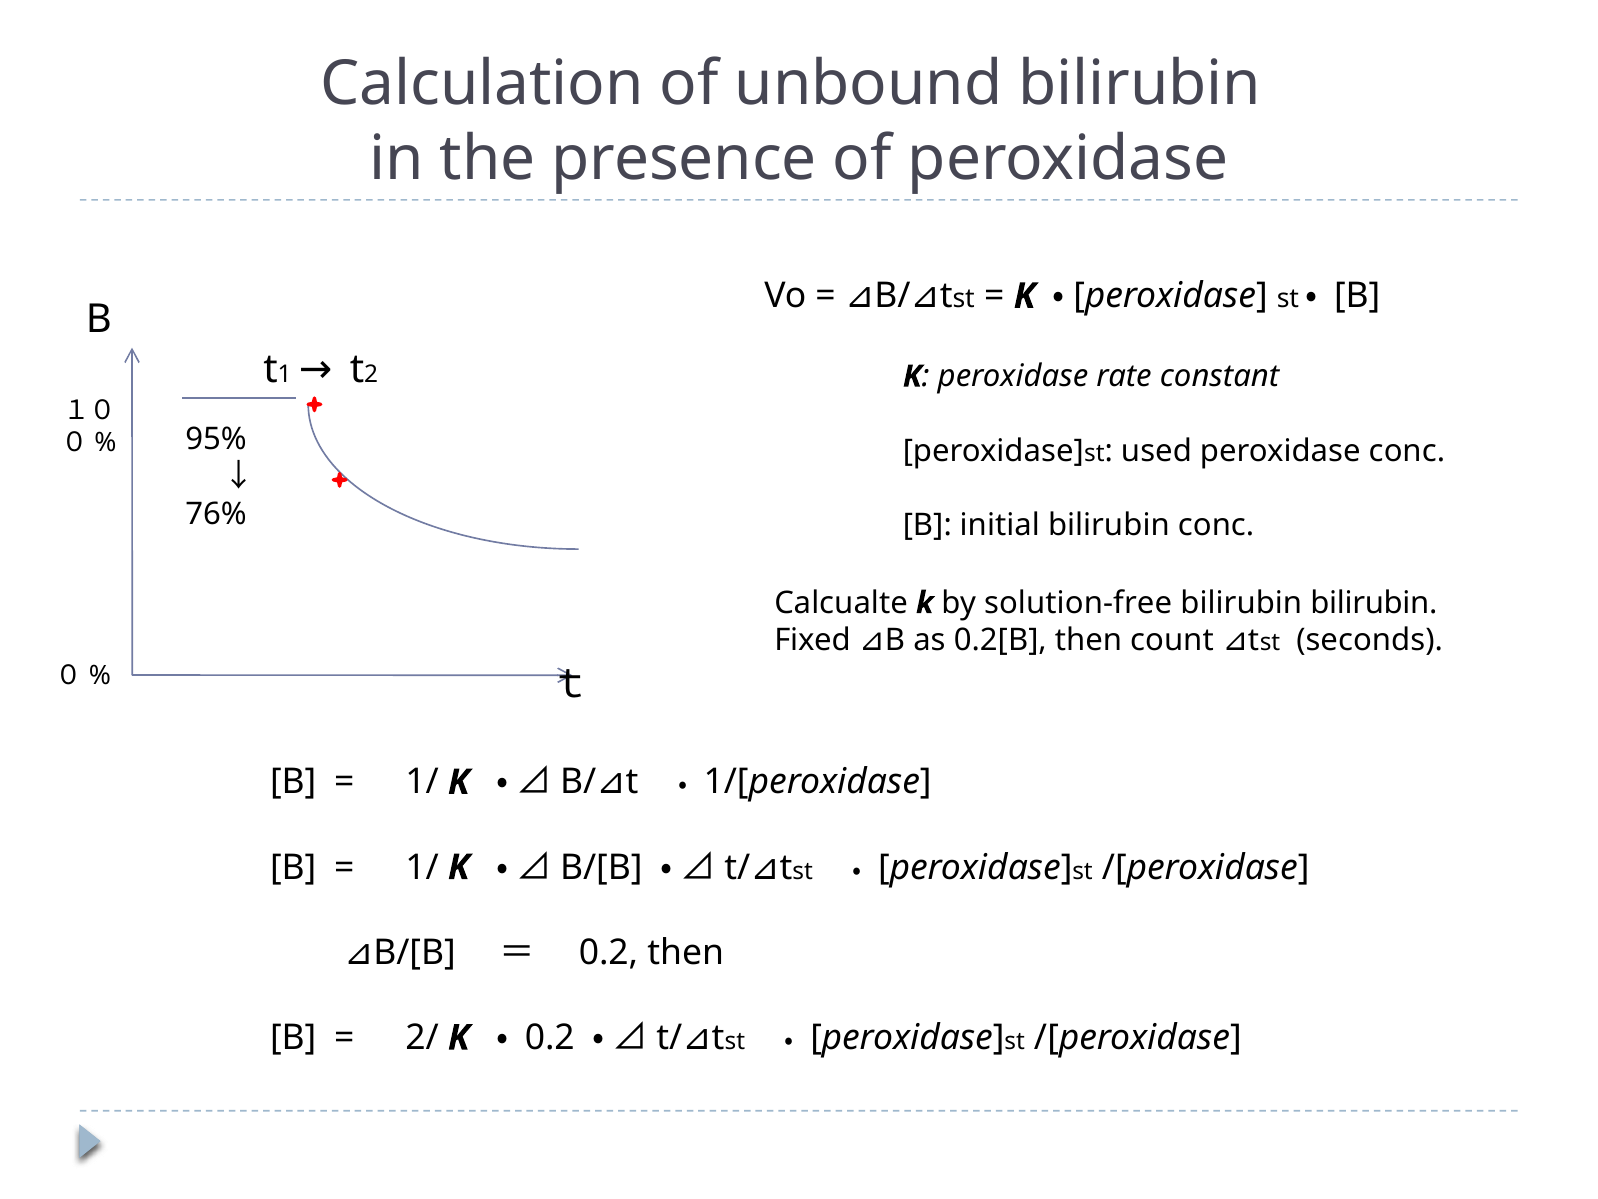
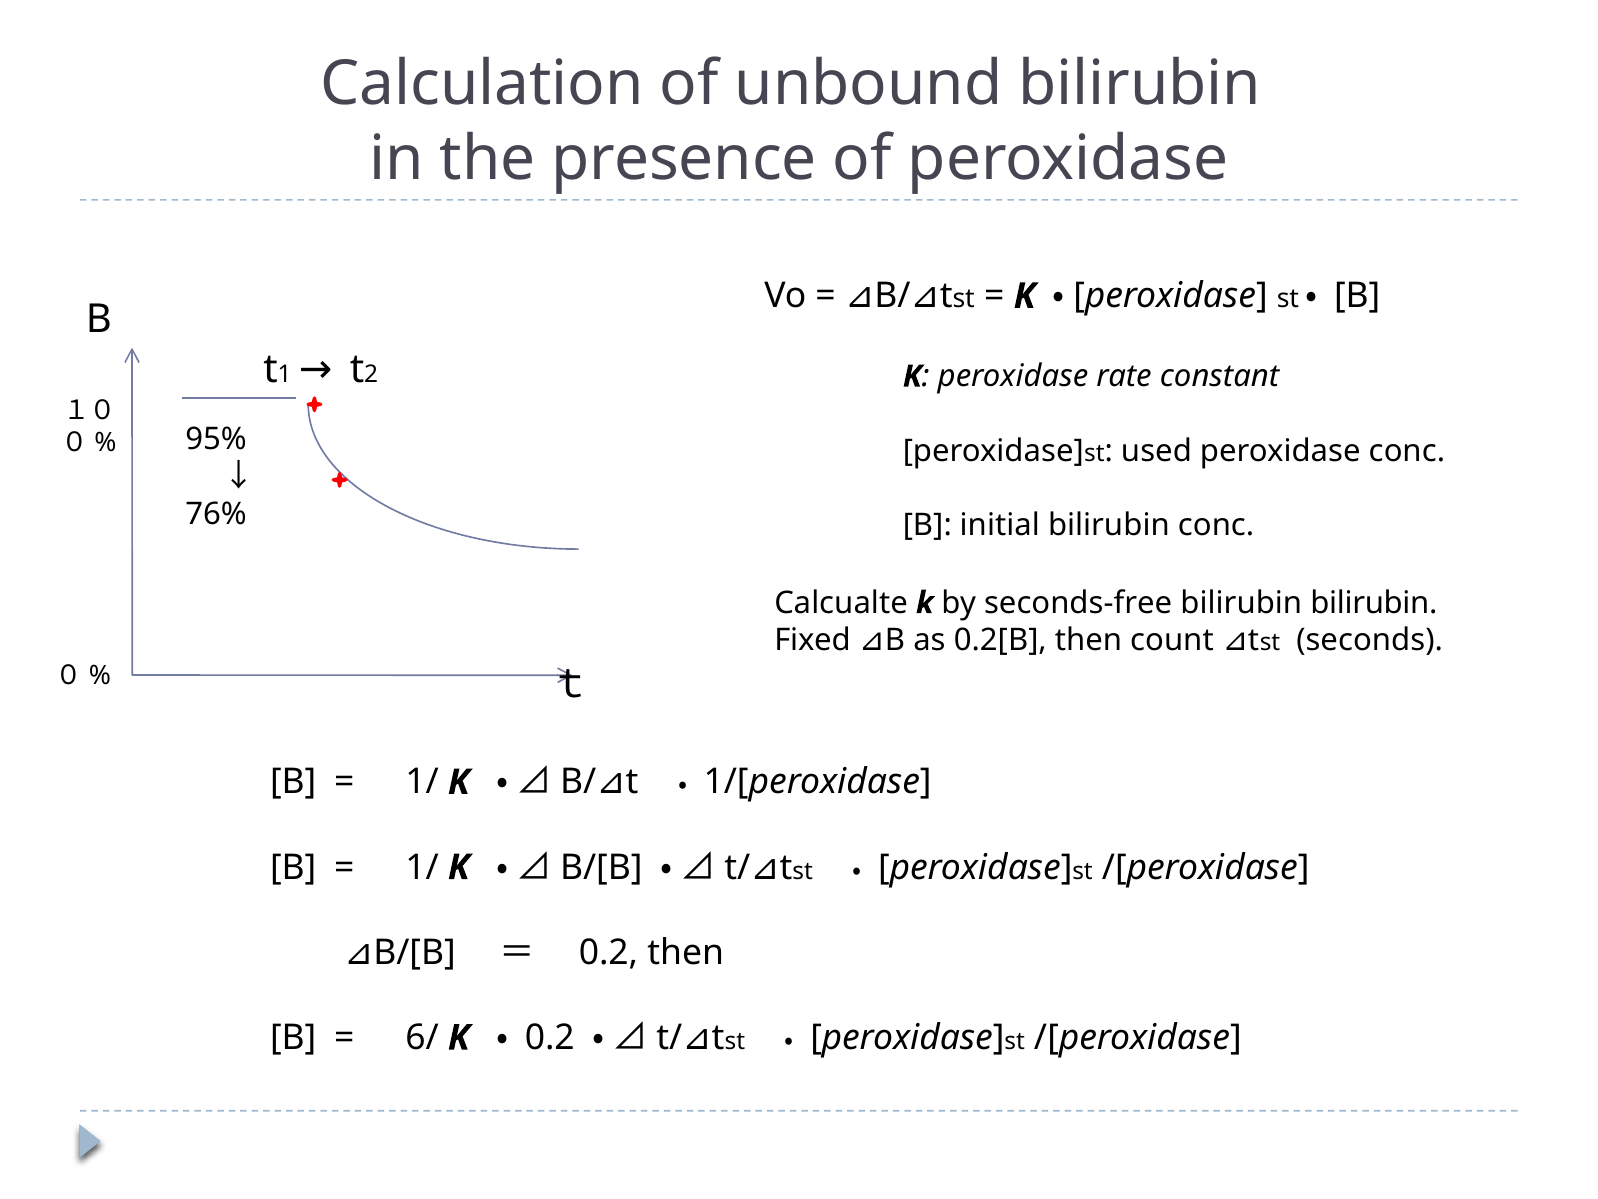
solution-free: solution-free -> seconds-free
2/: 2/ -> 6/
